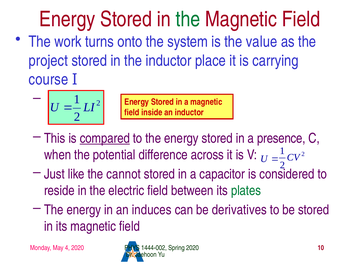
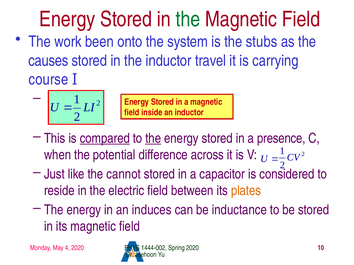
turns: turns -> been
value: value -> stubs
project: project -> causes
place: place -> travel
the at (153, 138) underline: none -> present
plates colour: green -> orange
derivatives: derivatives -> inductance
